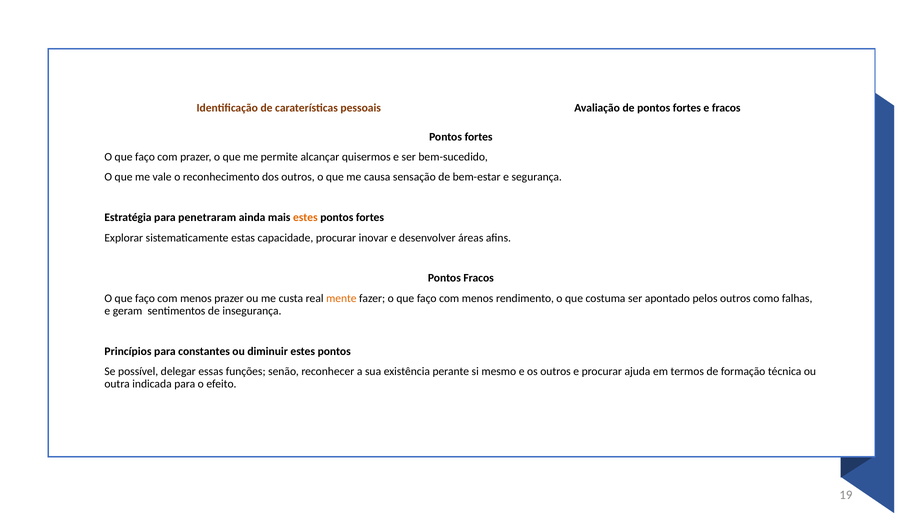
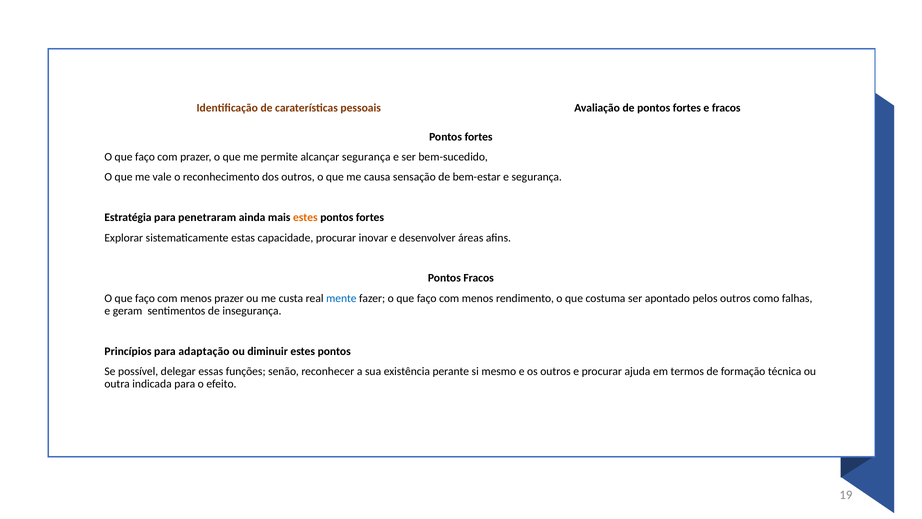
alcançar quisermos: quisermos -> segurança
mente colour: orange -> blue
constantes: constantes -> adaptação
